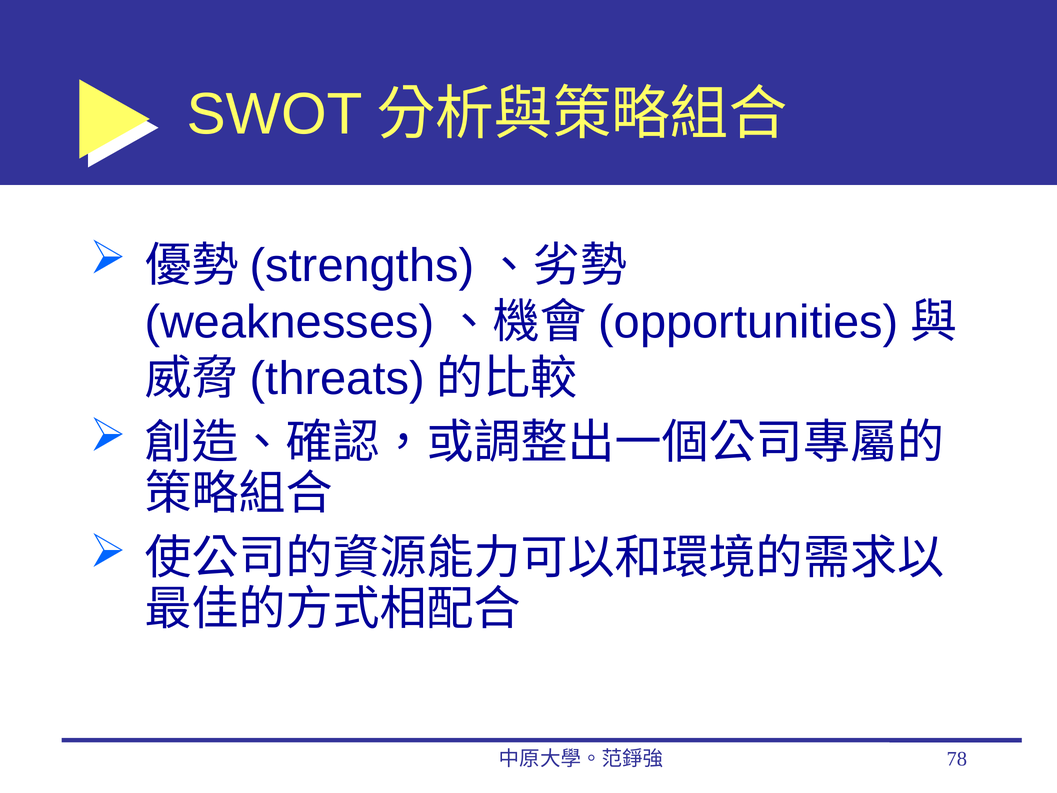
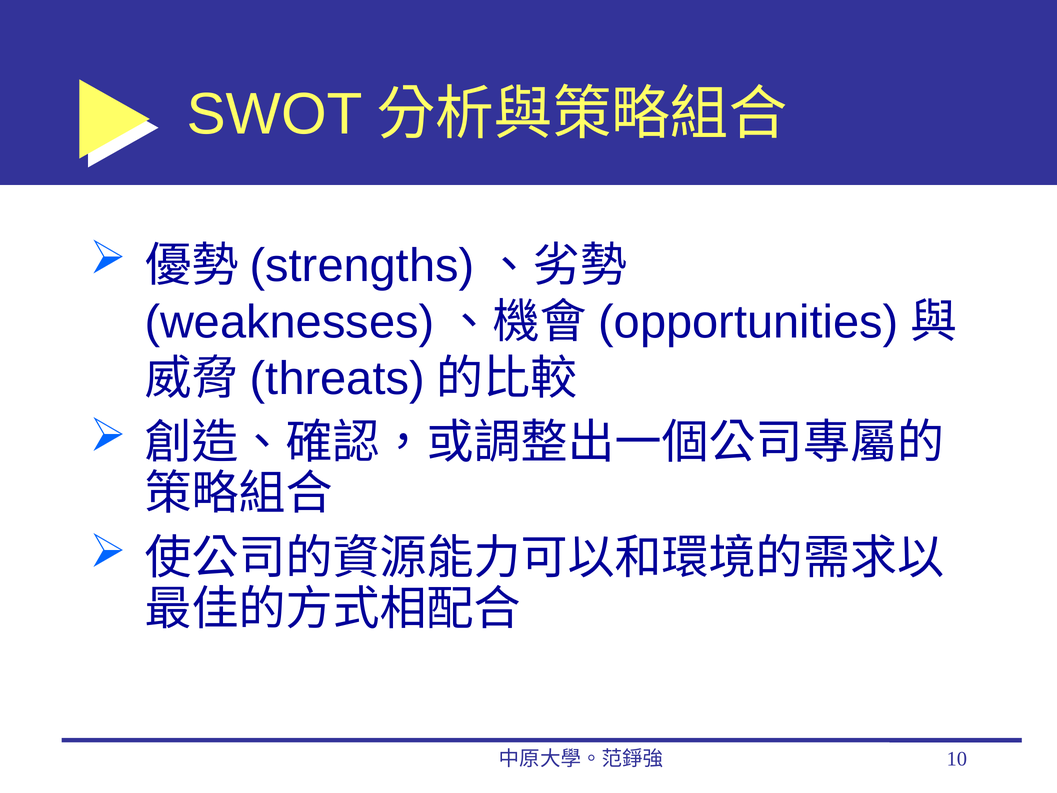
78: 78 -> 10
